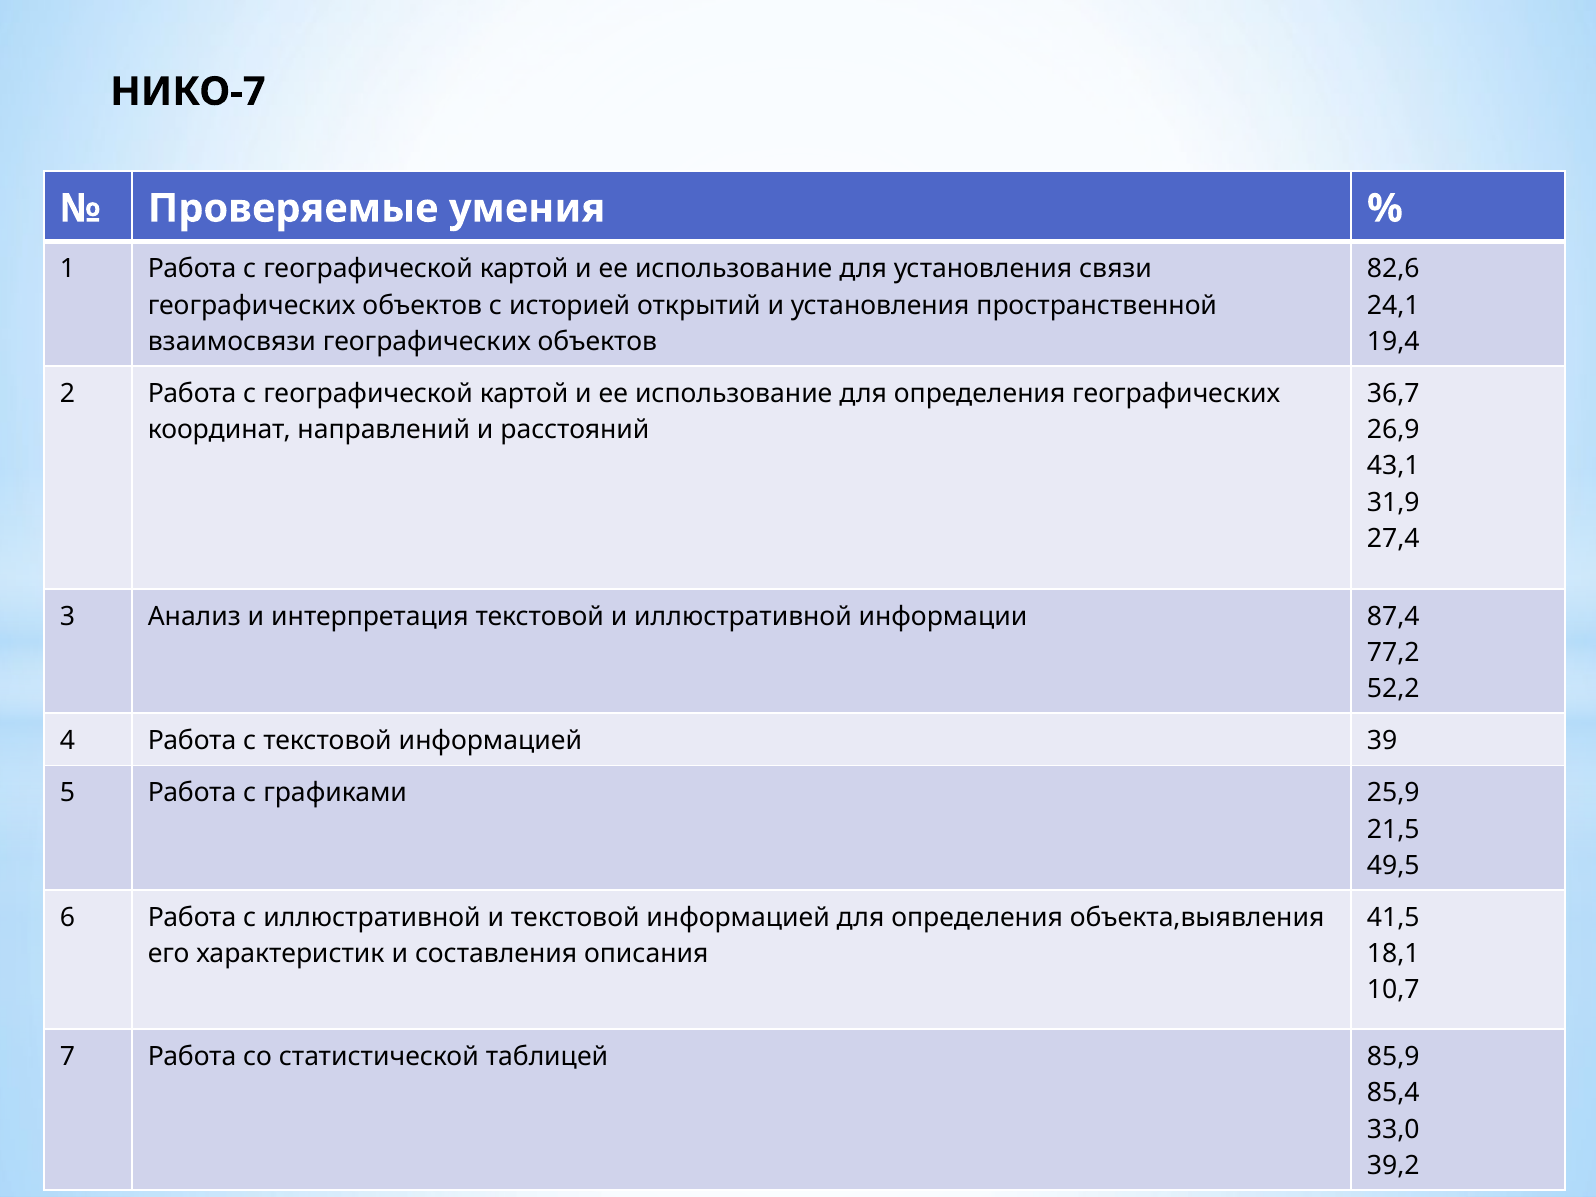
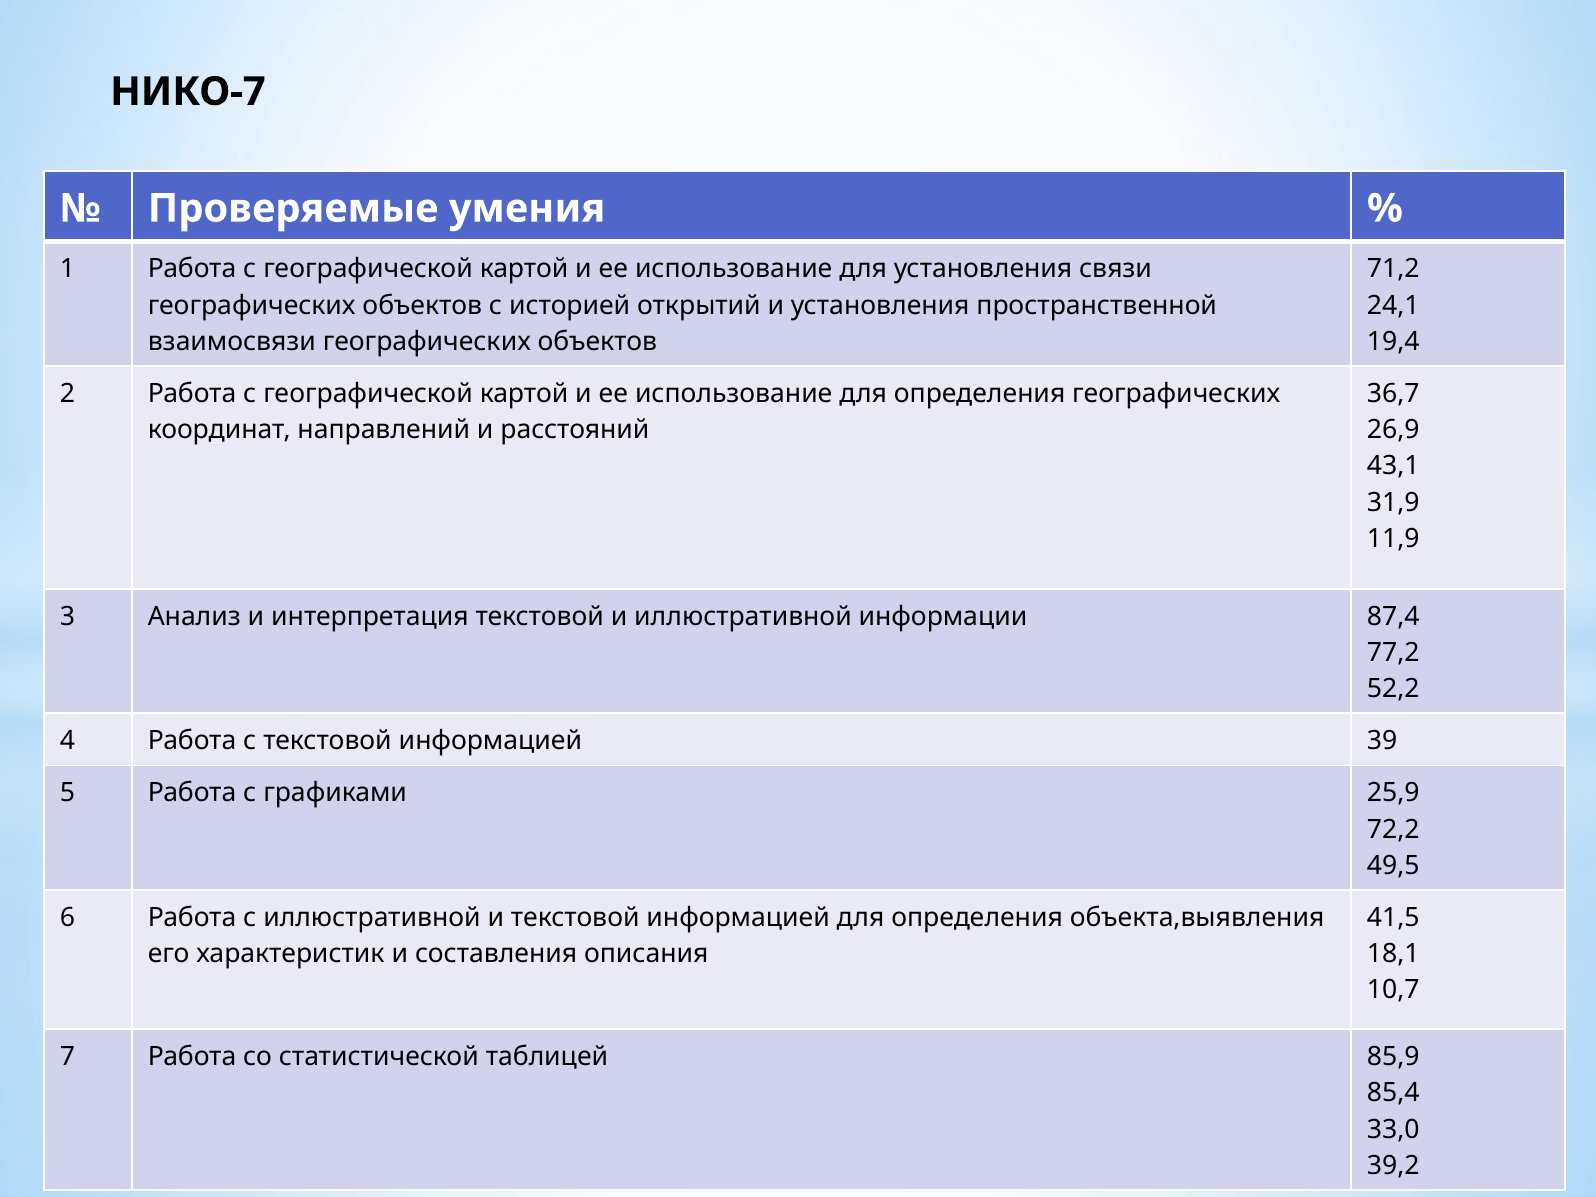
82,6: 82,6 -> 71,2
27,4: 27,4 -> 11,9
21,5: 21,5 -> 72,2
